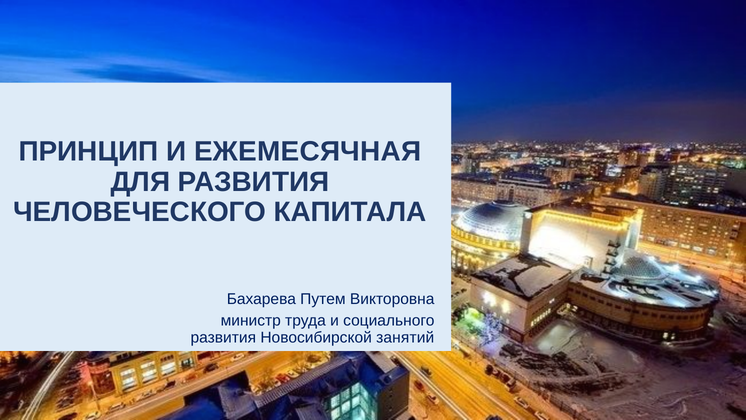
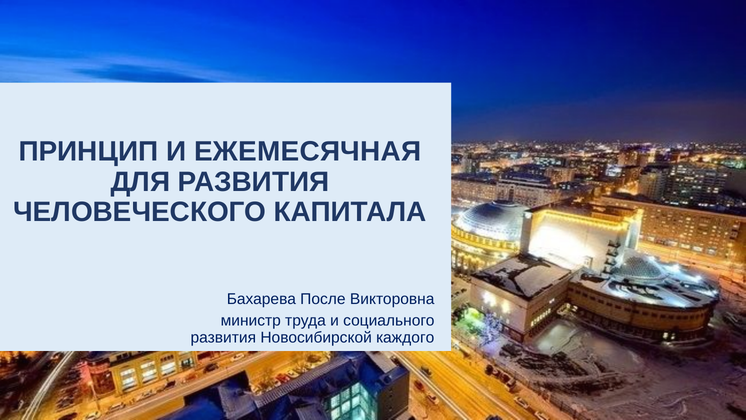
Путем: Путем -> После
занятий: занятий -> каждого
